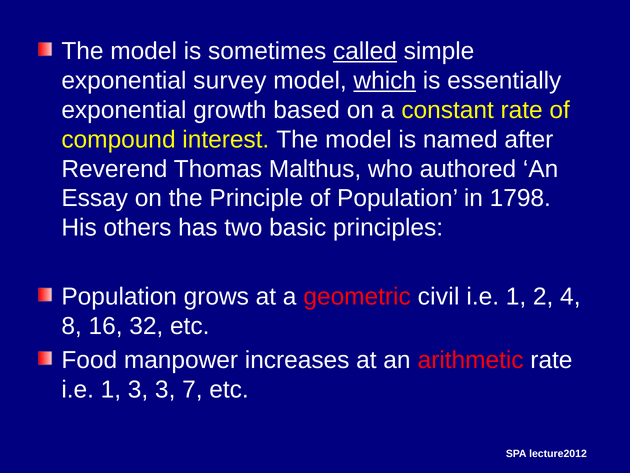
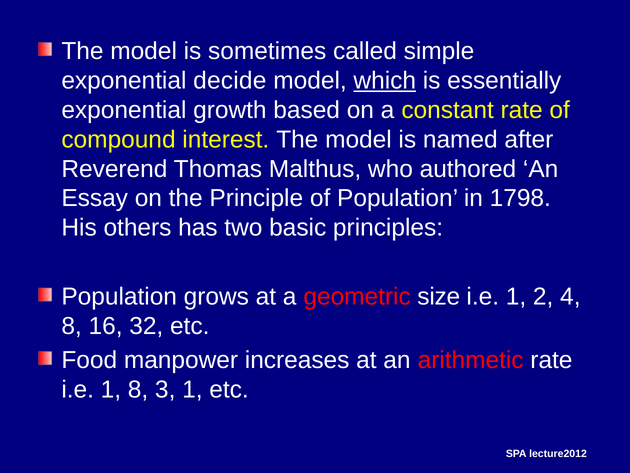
called underline: present -> none
survey: survey -> decide
civil: civil -> size
1 3: 3 -> 8
3 7: 7 -> 1
